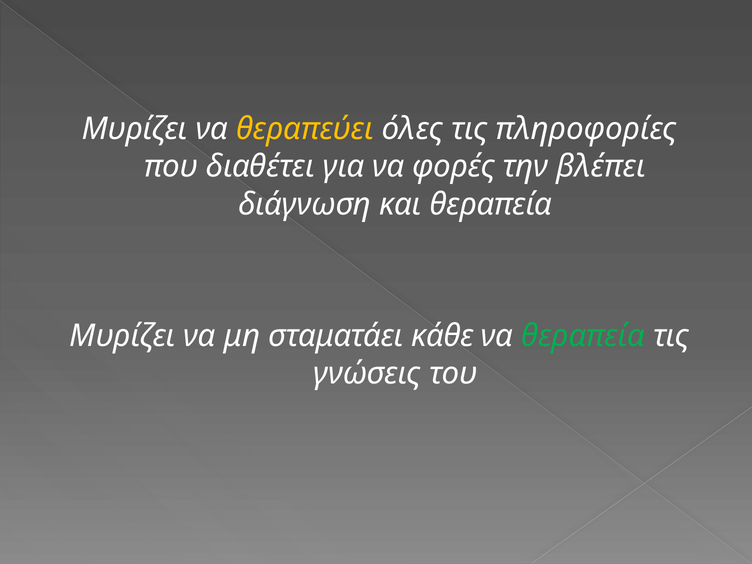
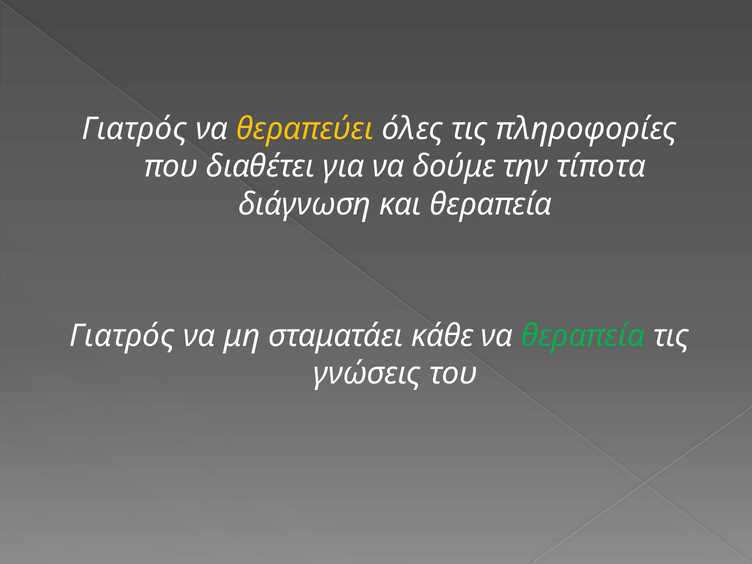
Μυρίζει at (135, 129): Μυρίζει -> Γιατρός
φορές: φορές -> δούμε
βλέπει: βλέπει -> τίποτα
Μυρίζει at (122, 336): Μυρίζει -> Γιατρός
